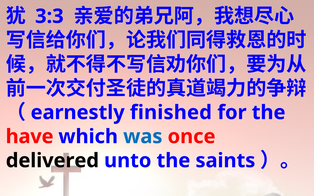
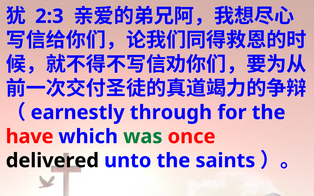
3:3: 3:3 -> 2:3
finished: finished -> through
was colour: blue -> green
